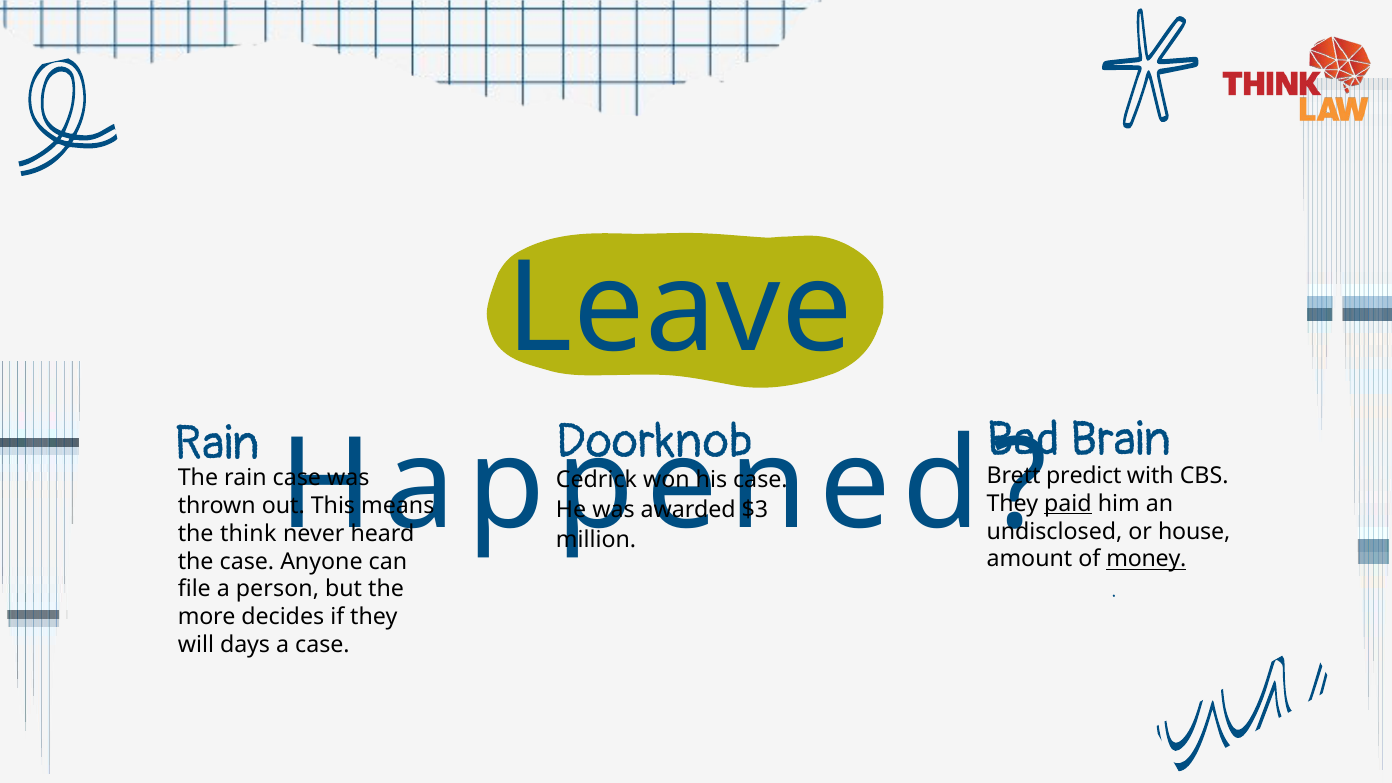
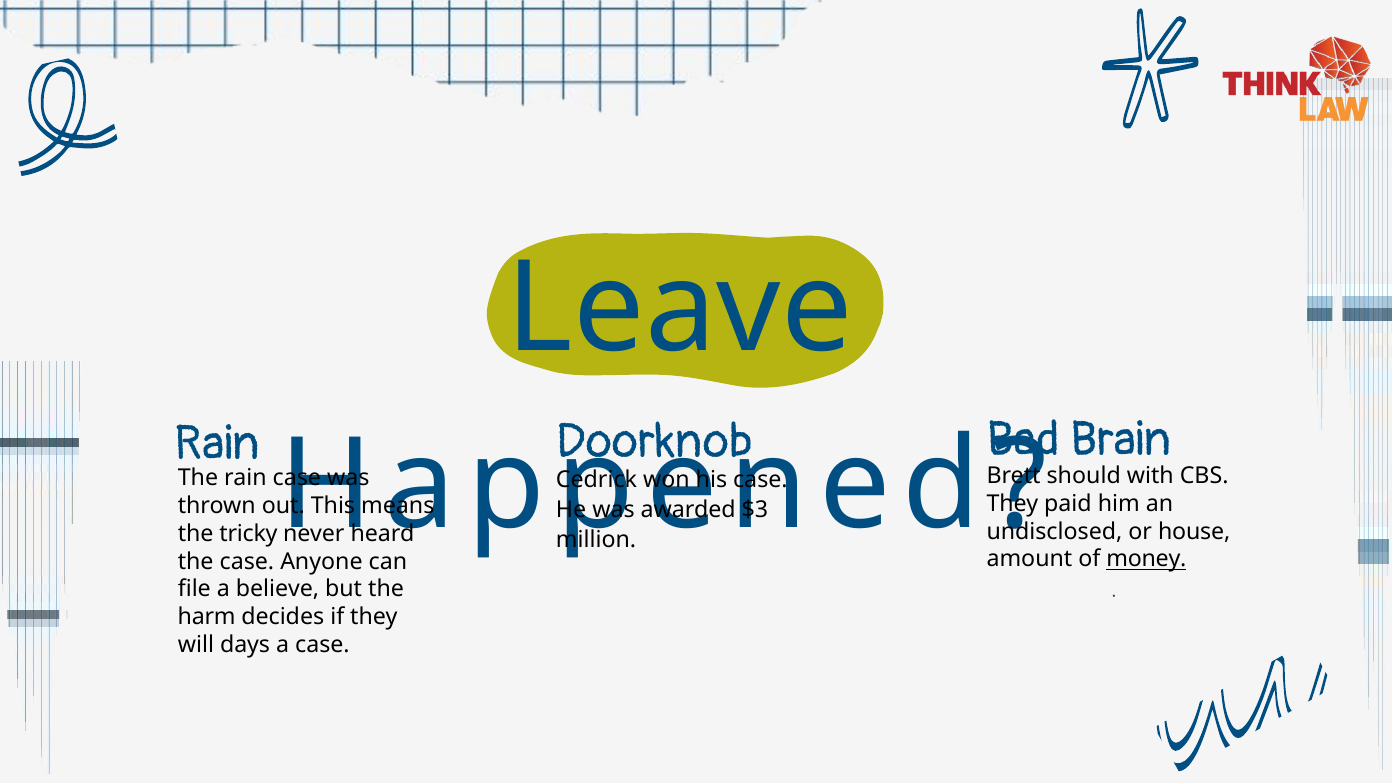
predict: predict -> should
paid underline: present -> none
think: think -> tricky
person: person -> believe
more: more -> harm
